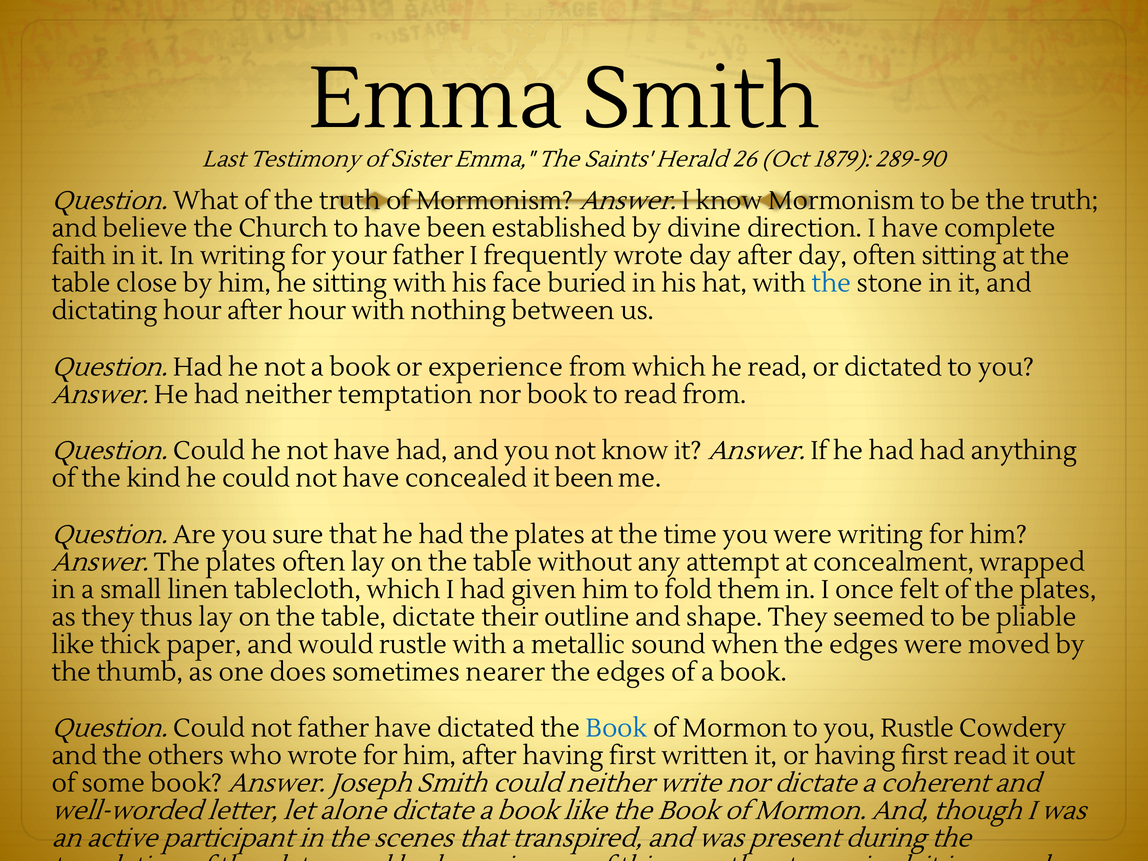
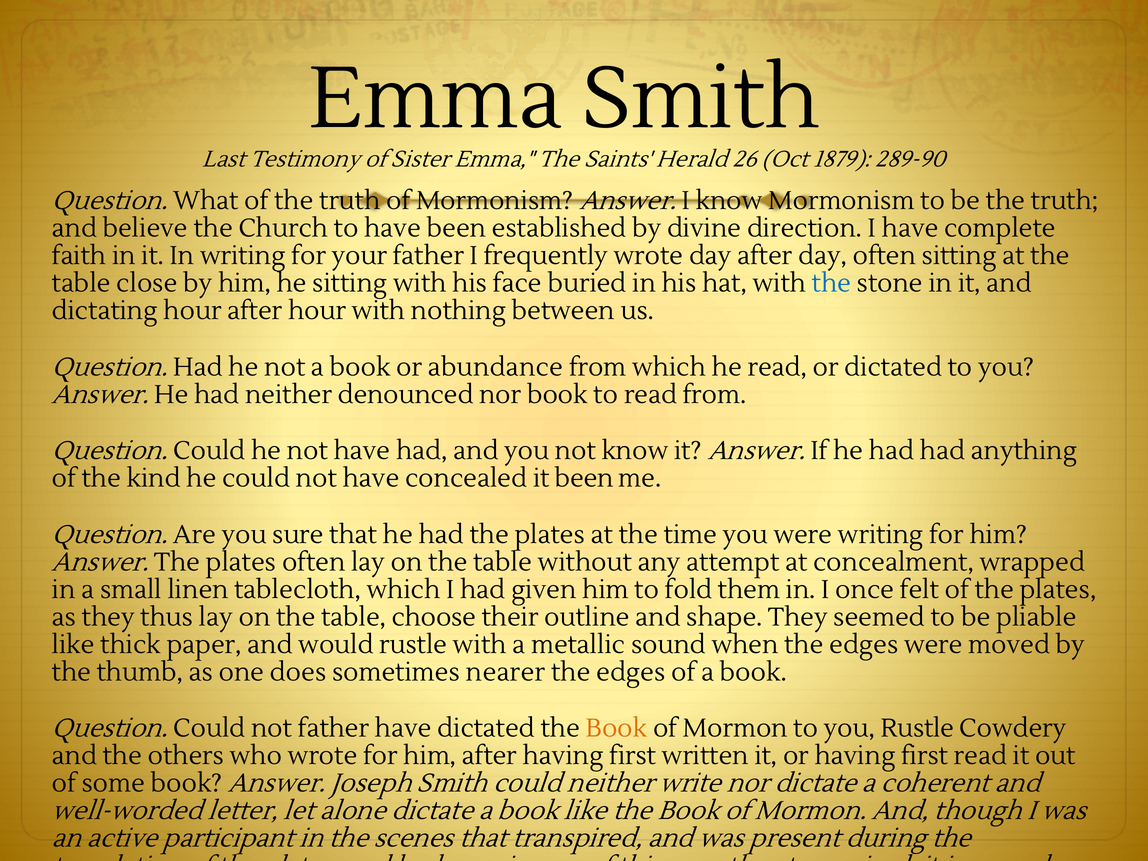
experience: experience -> abundance
temptation: temptation -> denounced
table dictate: dictate -> choose
Book at (616, 728) colour: blue -> orange
